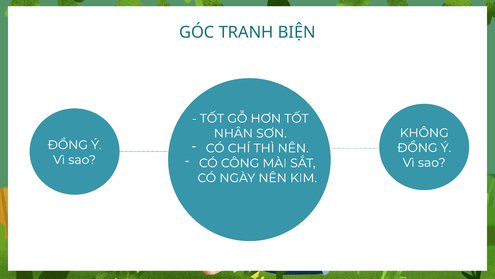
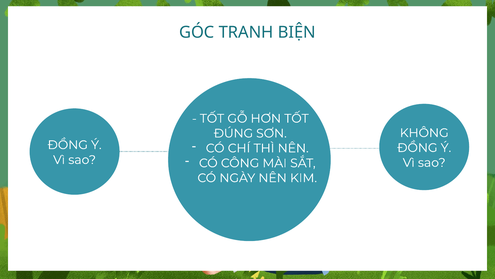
NHÂN: NHÂN -> ĐÚNG
